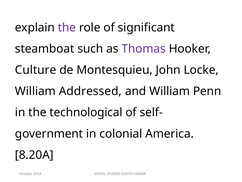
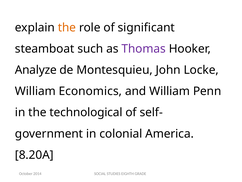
the at (67, 27) colour: purple -> orange
Culture: Culture -> Analyze
Addressed: Addressed -> Economics
